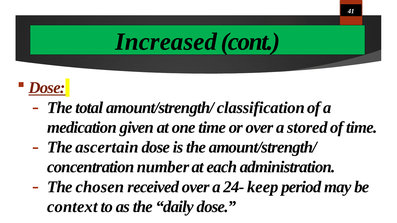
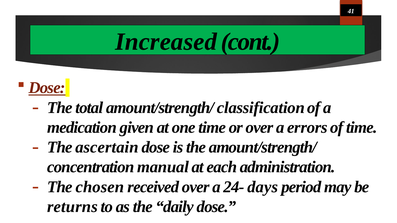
stored: stored -> errors
number: number -> manual
keep: keep -> days
context: context -> returns
